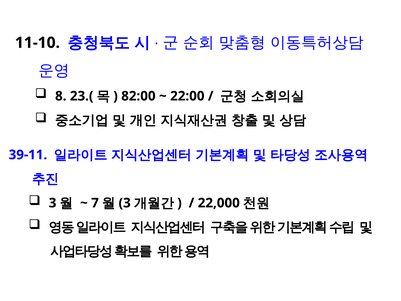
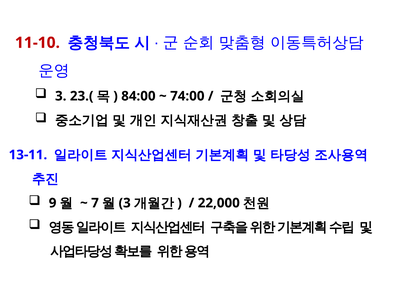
11-10 colour: black -> red
8 at (61, 96): 8 -> 3
82:00: 82:00 -> 84:00
22:00: 22:00 -> 74:00
39-11: 39-11 -> 13-11
3 at (53, 203): 3 -> 9
